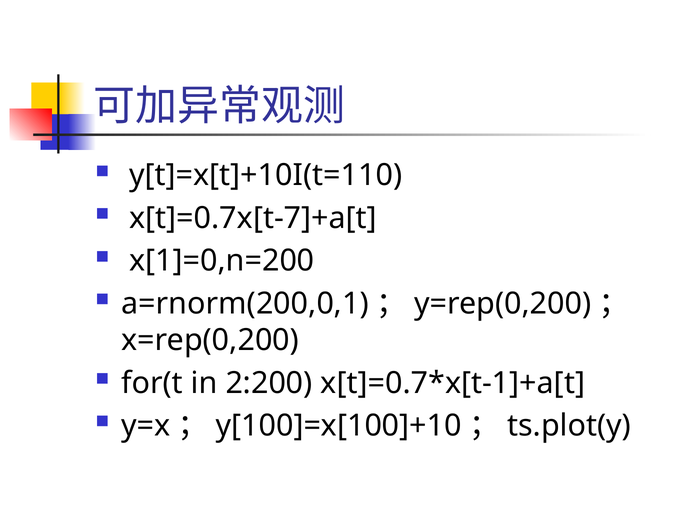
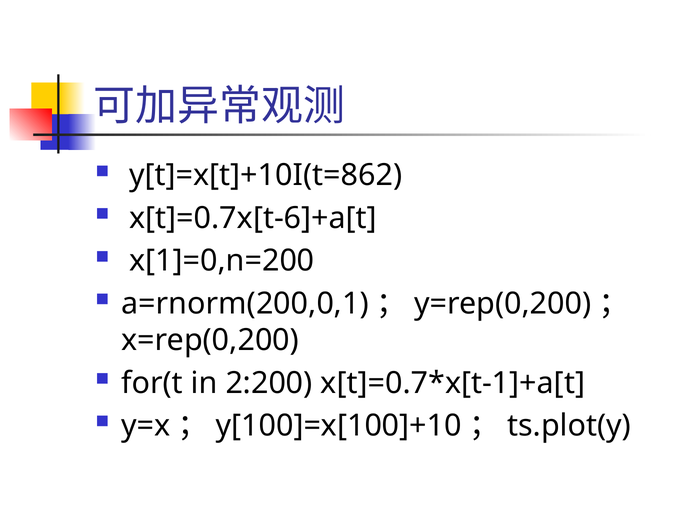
y[t]=x[t]+10I(t=110: y[t]=x[t]+10I(t=110 -> y[t]=x[t]+10I(t=862
x[t]=0.7x[t-7]+a[t: x[t]=0.7x[t-7]+a[t -> x[t]=0.7x[t-6]+a[t
